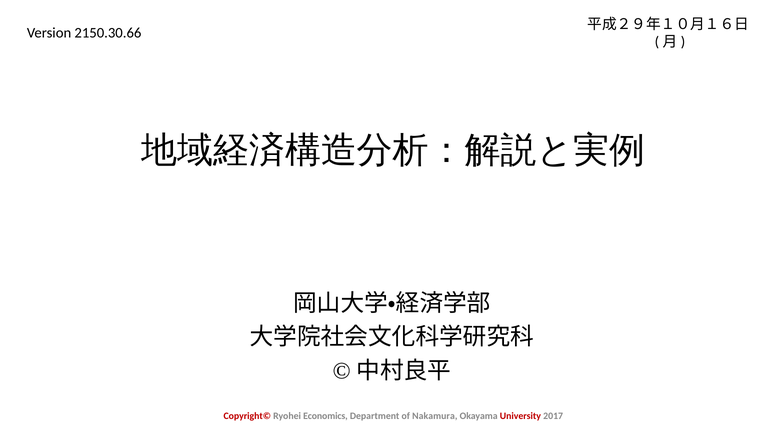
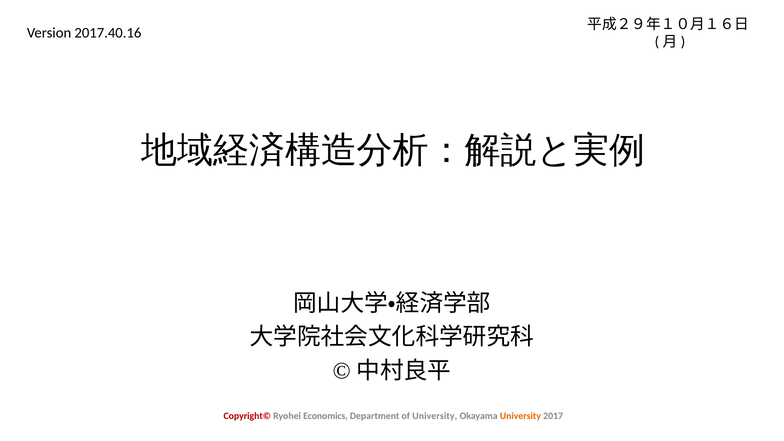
2150.30.66: 2150.30.66 -> 2017.40.16
of Nakamura: Nakamura -> University
University at (520, 416) colour: red -> orange
